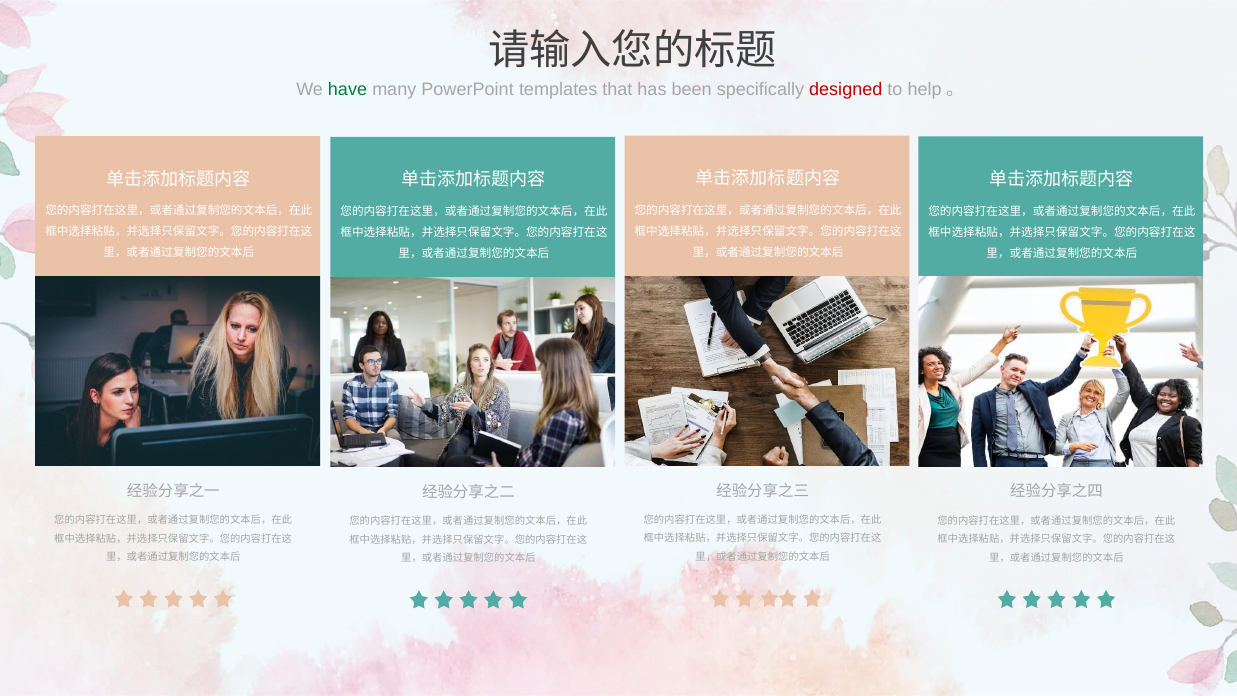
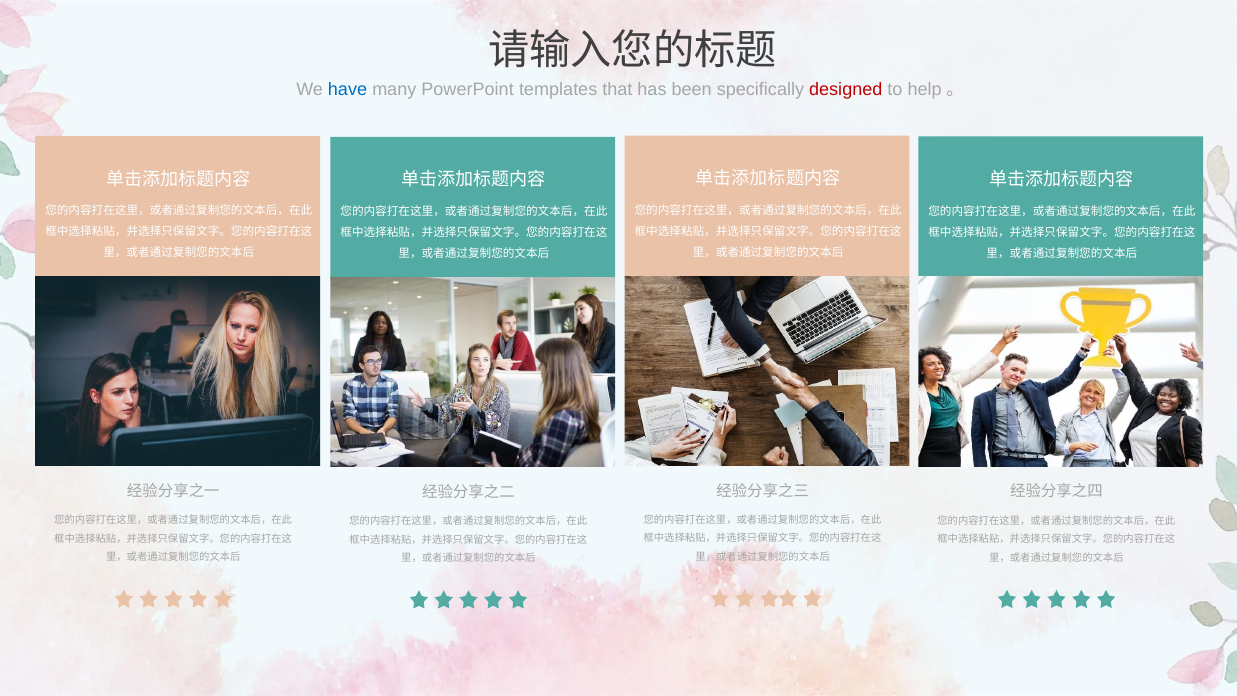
have colour: green -> blue
